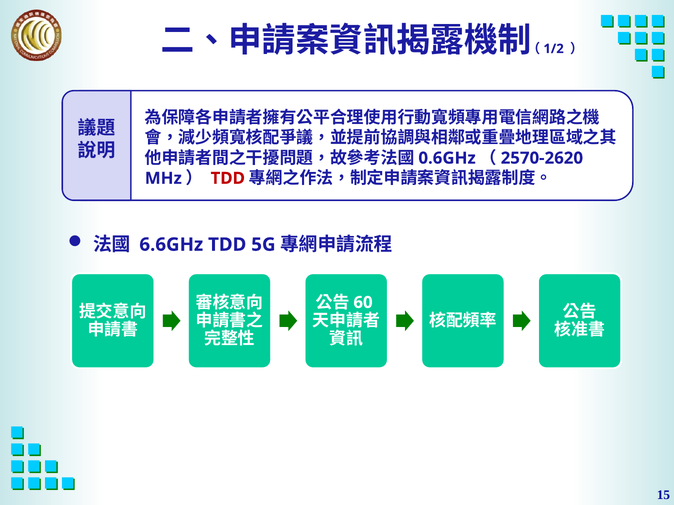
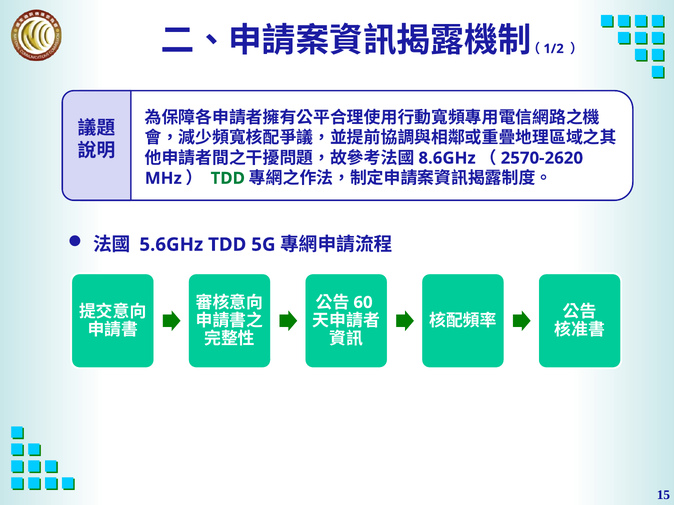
0.6GHz: 0.6GHz -> 8.6GHz
TDD at (228, 178) colour: red -> green
6.6GHz: 6.6GHz -> 5.6GHz
